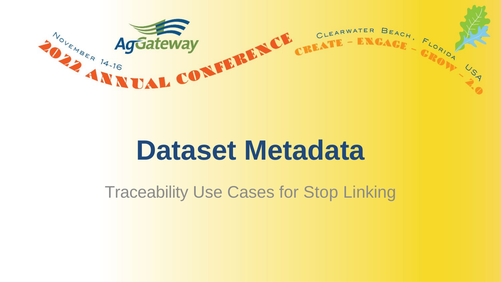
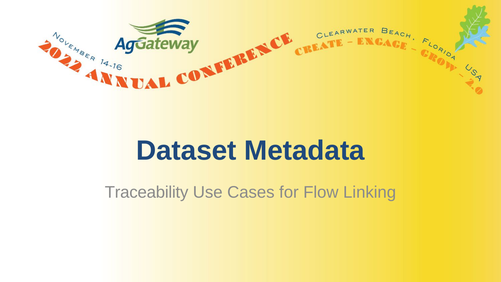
Stop: Stop -> Flow
